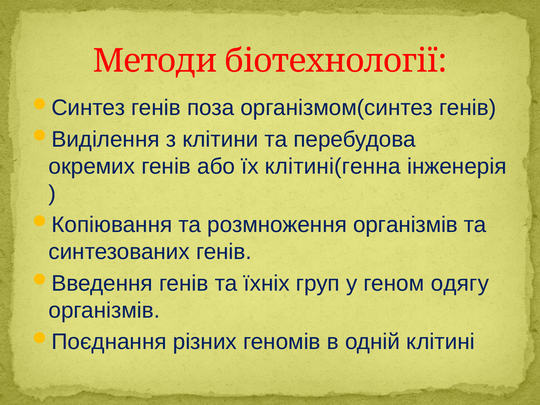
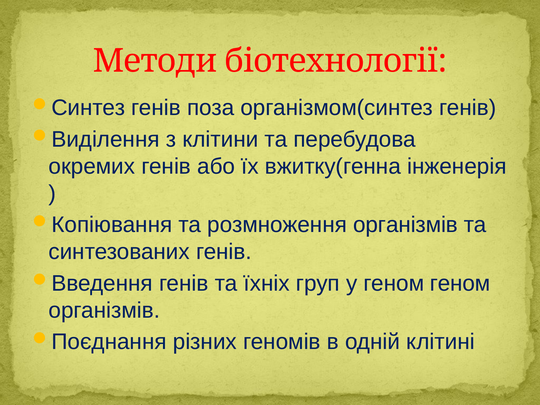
клітині(генна: клітині(генна -> вжитку(генна
геном одягу: одягу -> геном
